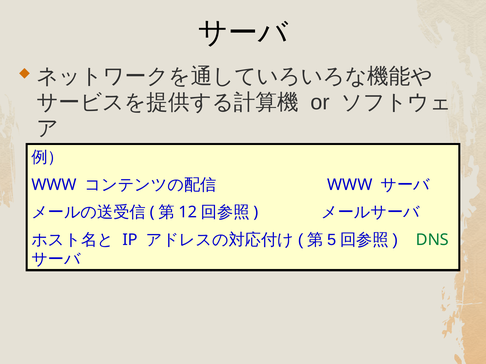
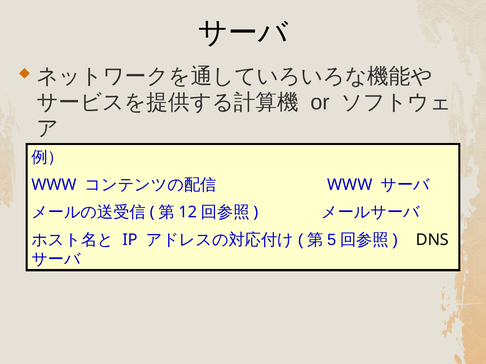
DNS colour: green -> black
